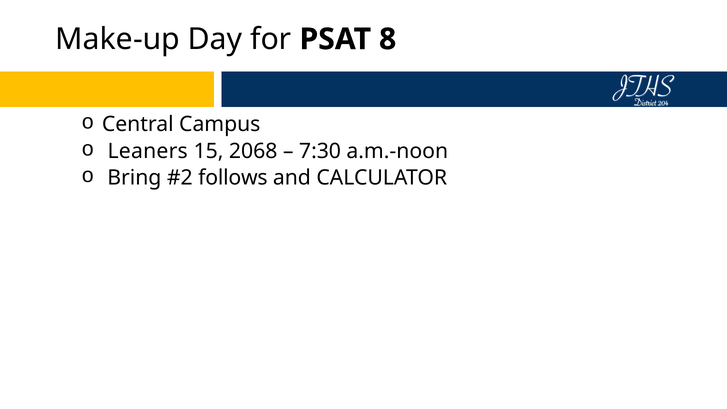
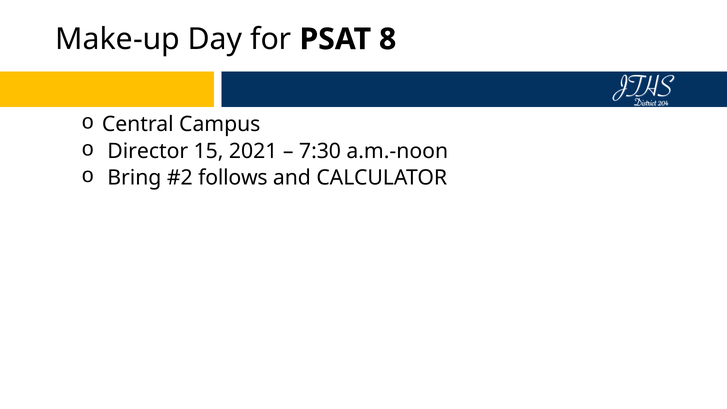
Leaners: Leaners -> Director
2068: 2068 -> 2021
